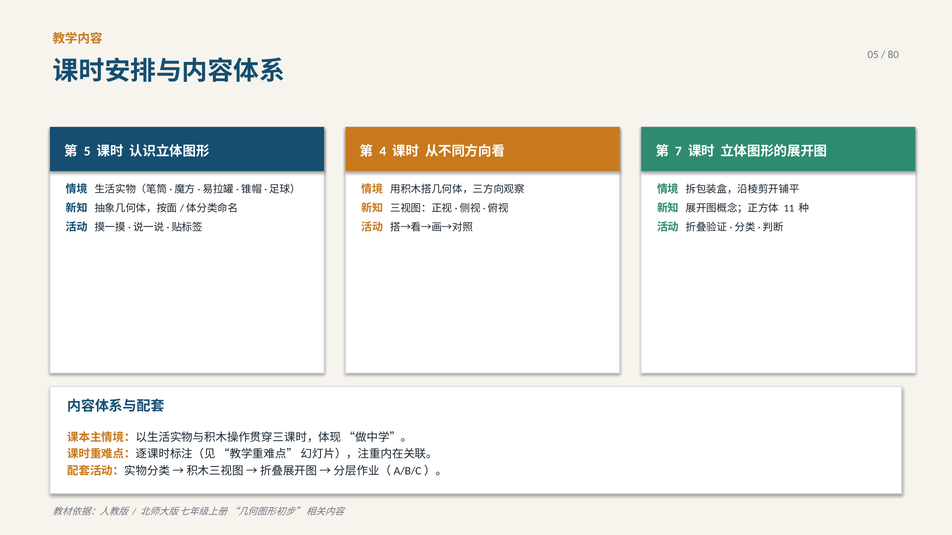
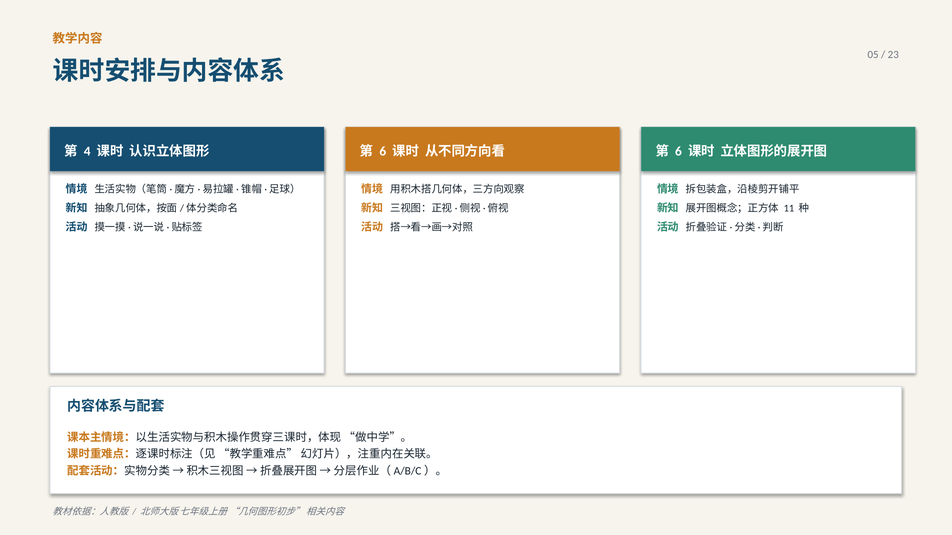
80: 80 -> 23
5: 5 -> 4
4 at (383, 152): 4 -> 6
7 at (678, 152): 7 -> 6
